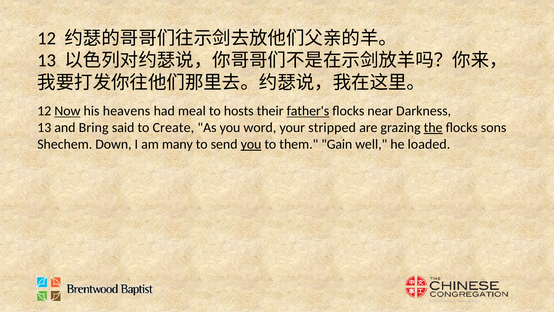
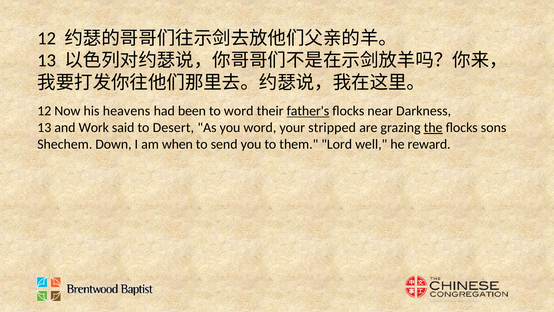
Now underline: present -> none
meal: meal -> been
to hosts: hosts -> word
Bring: Bring -> Work
Create: Create -> Desert
many: many -> when
you at (251, 144) underline: present -> none
Gain: Gain -> Lord
loaded: loaded -> reward
